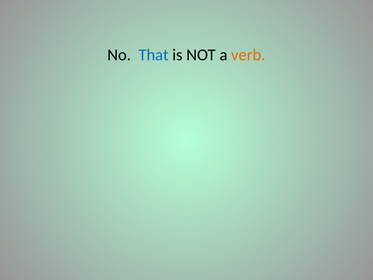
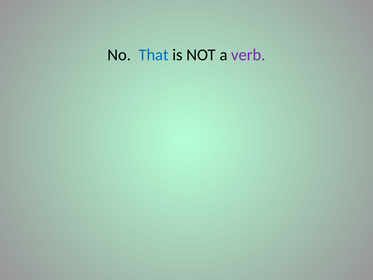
verb colour: orange -> purple
